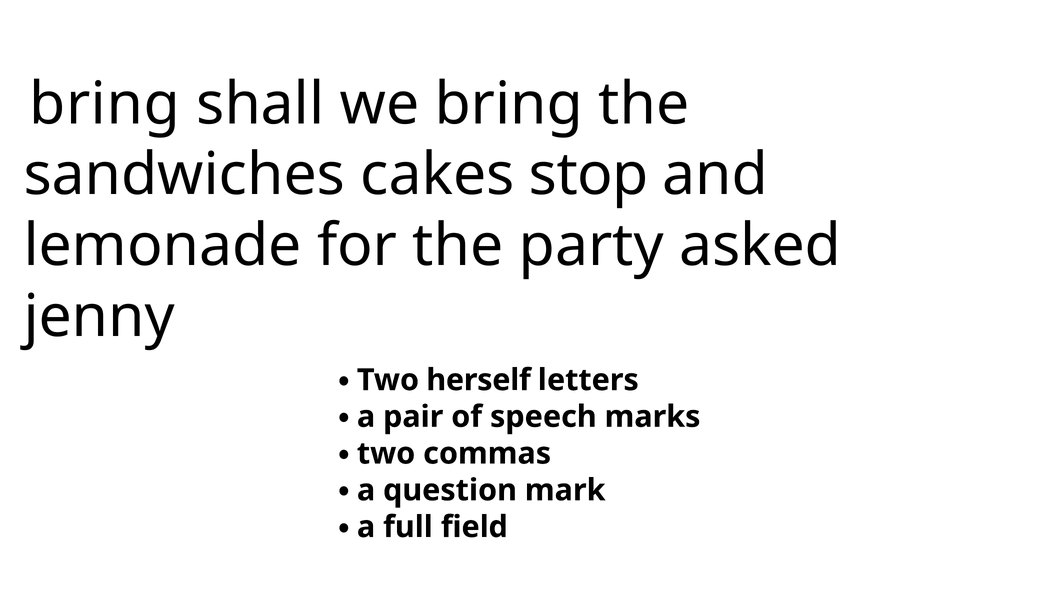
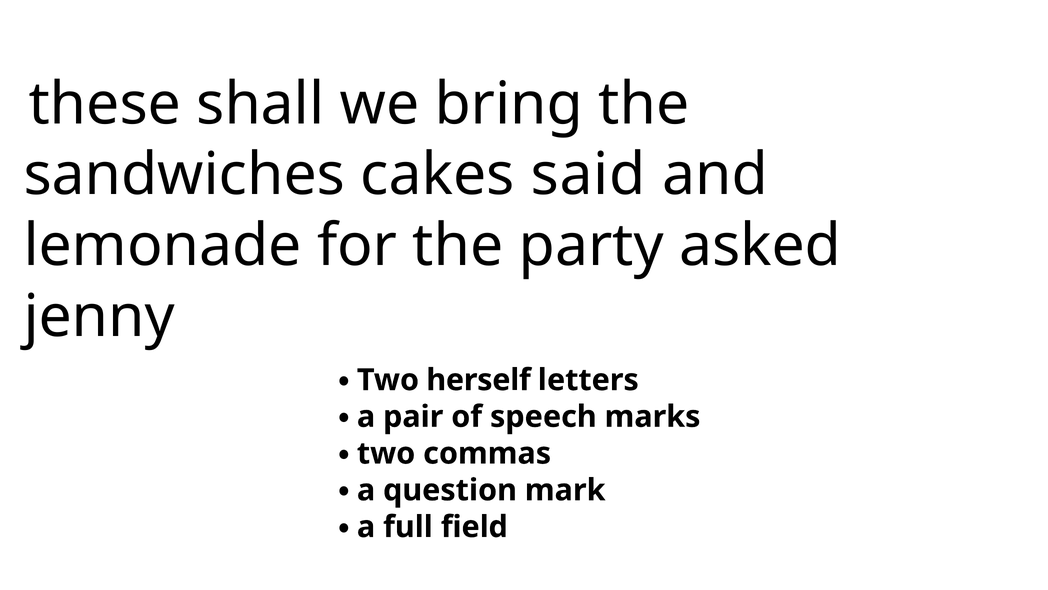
bring at (105, 104): bring -> these
stop: stop -> said
